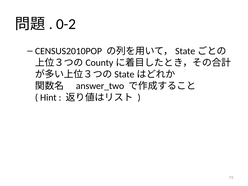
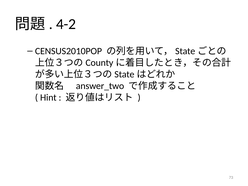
0-2: 0-2 -> 4-2
